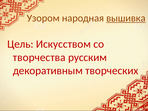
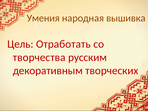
Узором: Узором -> Умения
вышивка underline: present -> none
Искусством: Искусством -> Отработать
